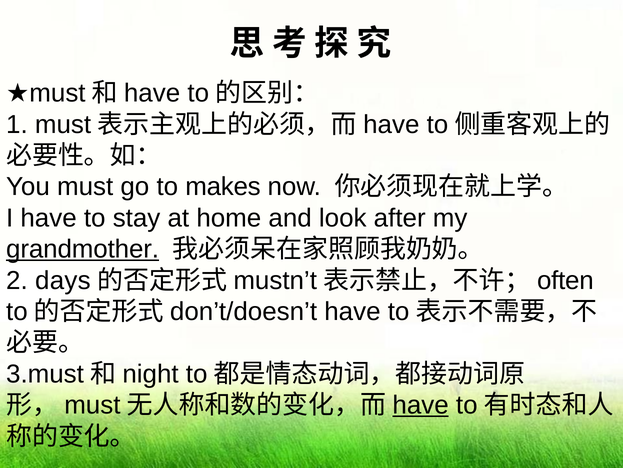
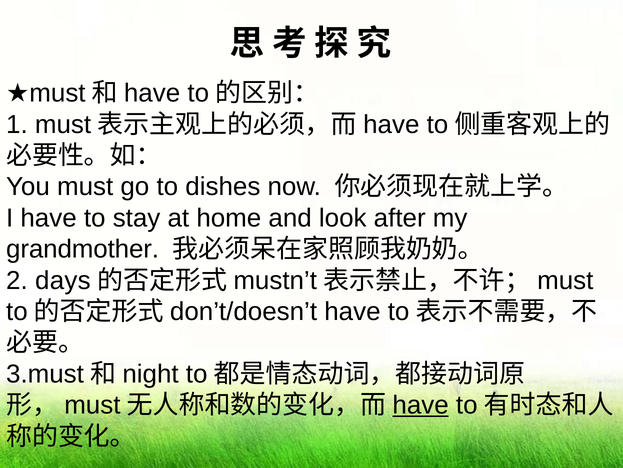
makes: makes -> dishes
grandmother underline: present -> none
often at (565, 280): often -> must
